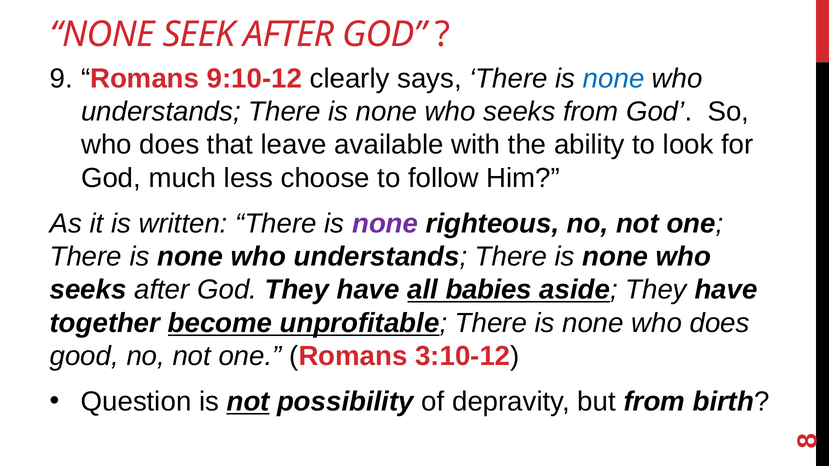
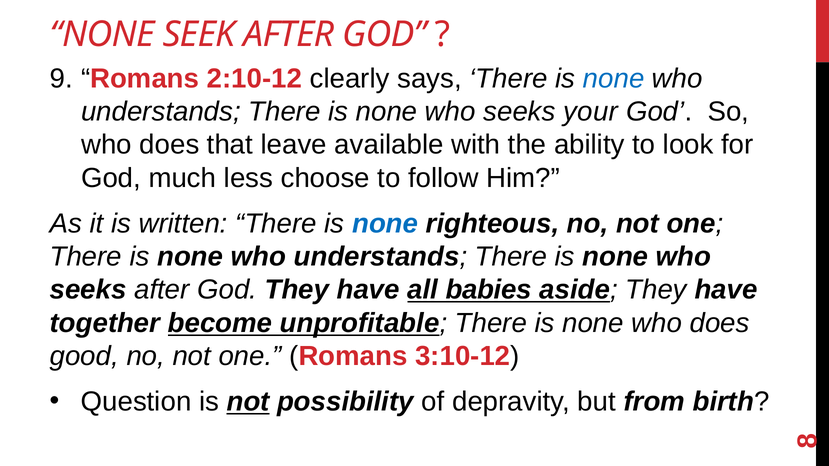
9:10-12: 9:10-12 -> 2:10-12
seeks from: from -> your
none at (385, 224) colour: purple -> blue
